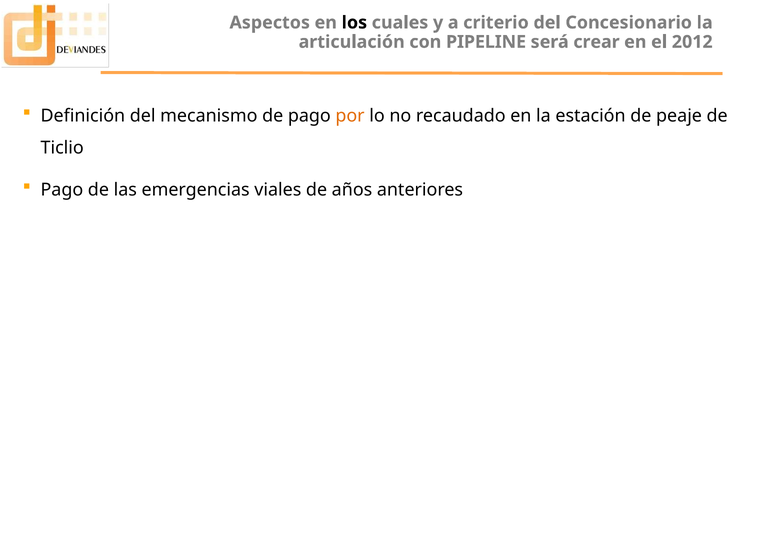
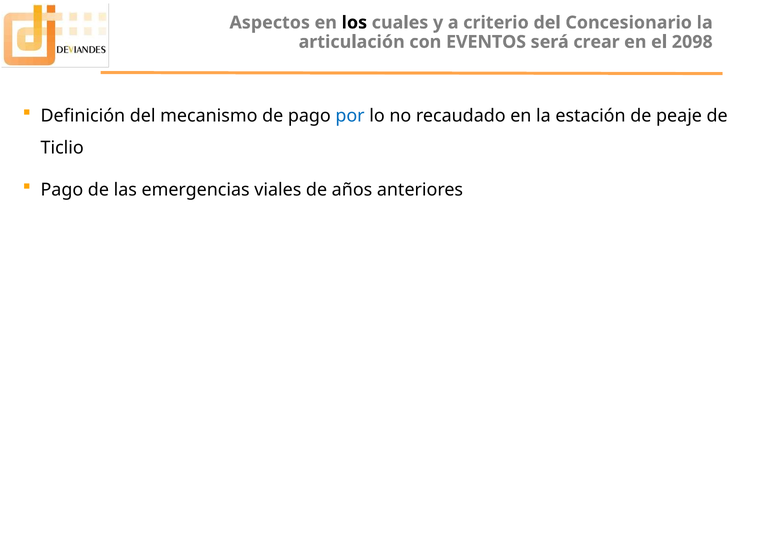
PIPELINE: PIPELINE -> EVENTOS
2012: 2012 -> 2098
por colour: orange -> blue
